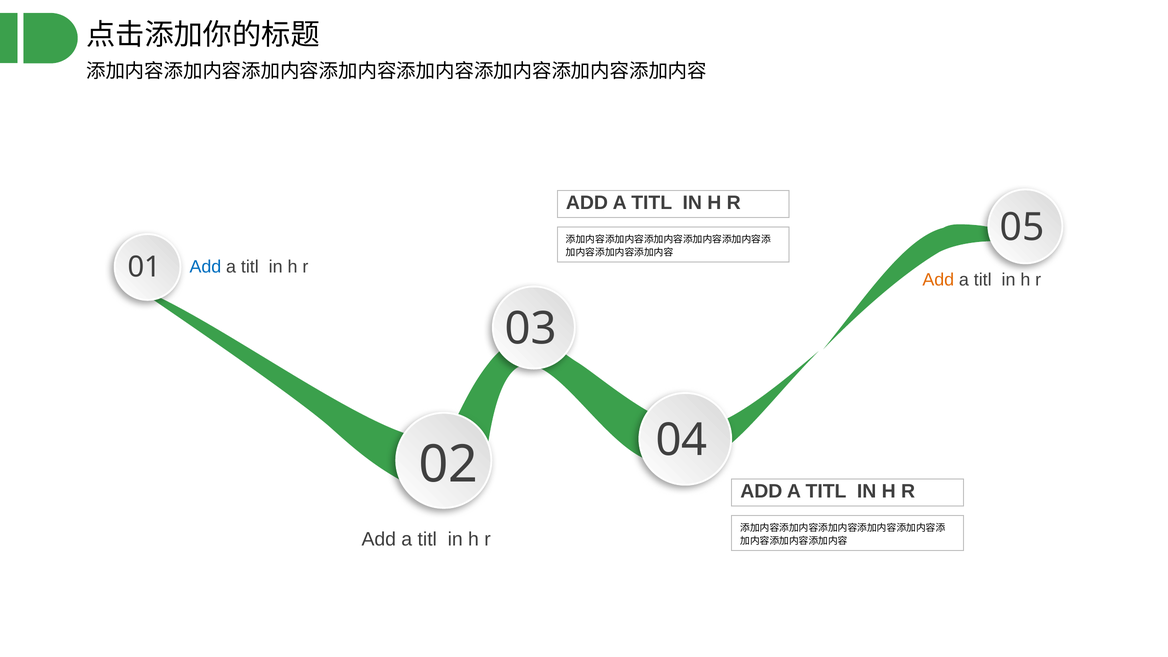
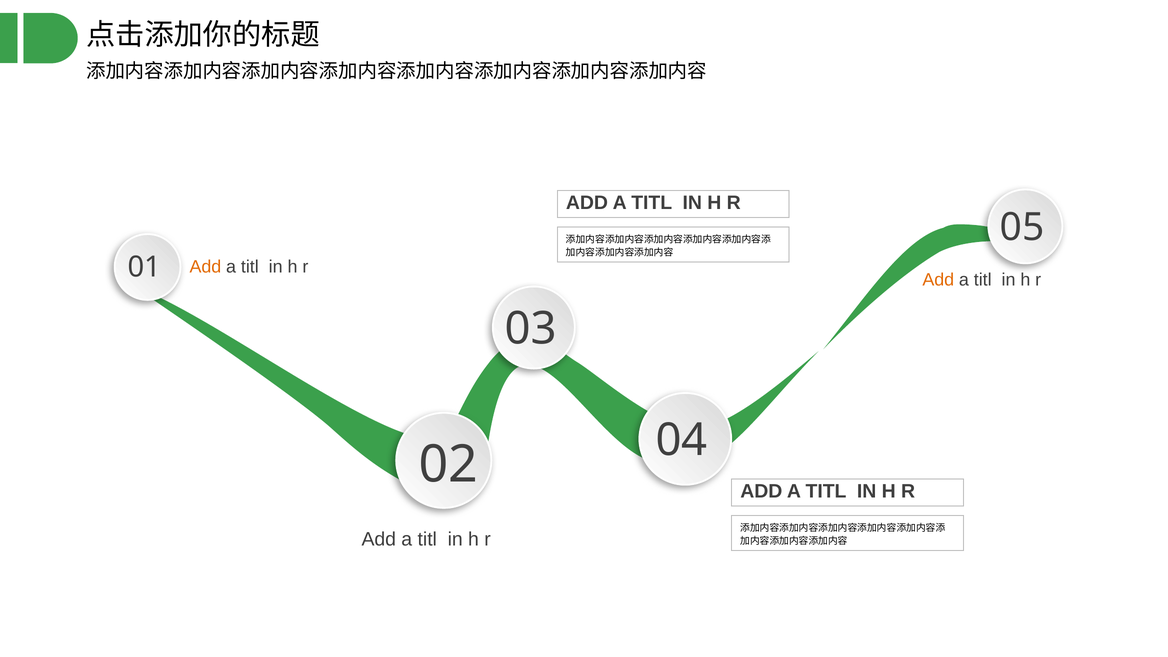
Add at (205, 267) colour: blue -> orange
